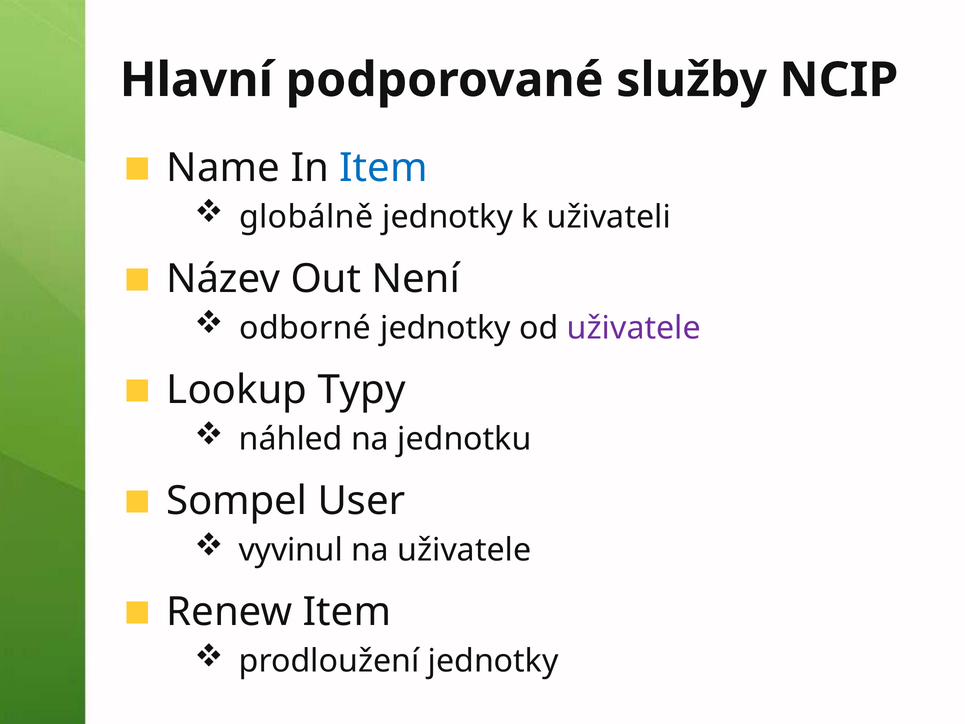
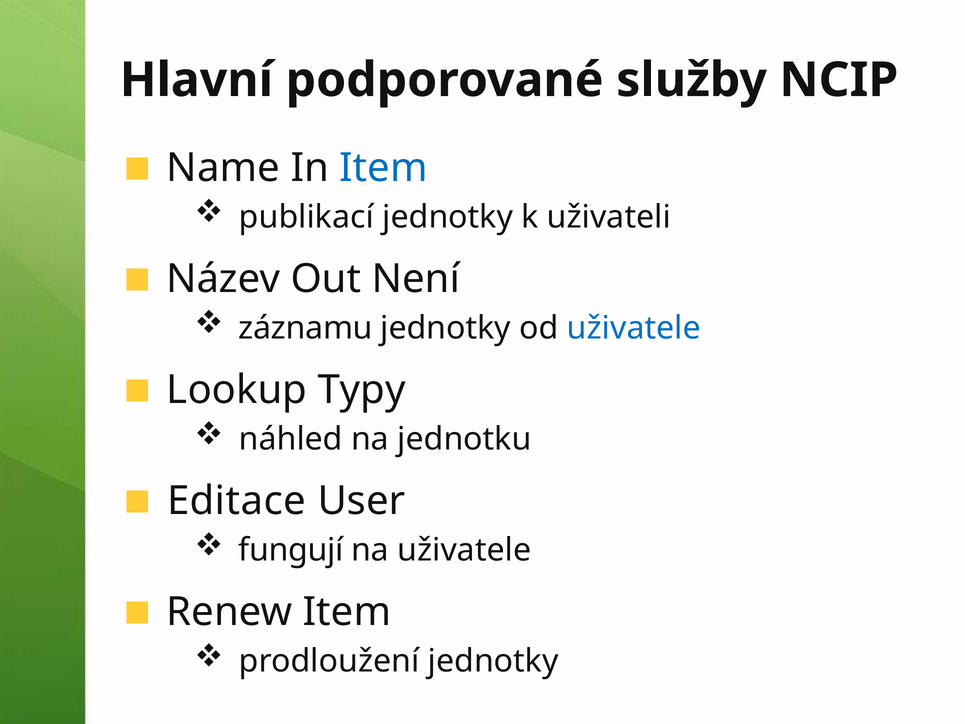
globálně: globálně -> publikací
odborné: odborné -> záznamu
uživatele at (634, 328) colour: purple -> blue
Sompel: Sompel -> Editace
vyvinul: vyvinul -> fungují
